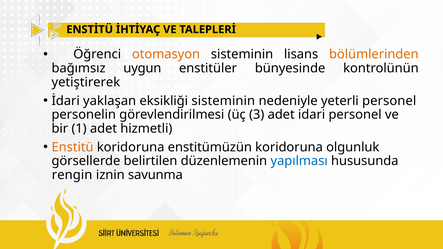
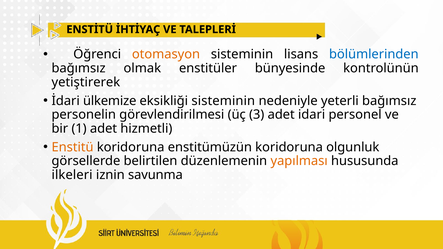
bölümlerinden colour: orange -> blue
uygun: uygun -> olmak
yaklaşan: yaklaşan -> ülkemize
yeterli personel: personel -> bağımsız
yapılması colour: blue -> orange
rengin: rengin -> ilkeleri
